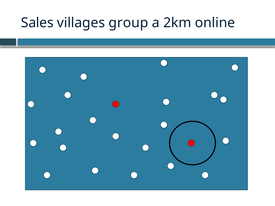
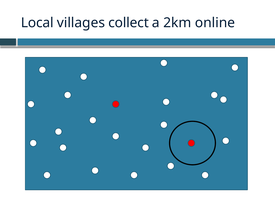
Sales: Sales -> Local
group: group -> collect
